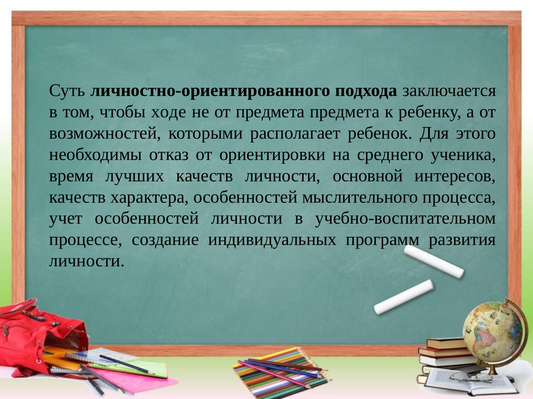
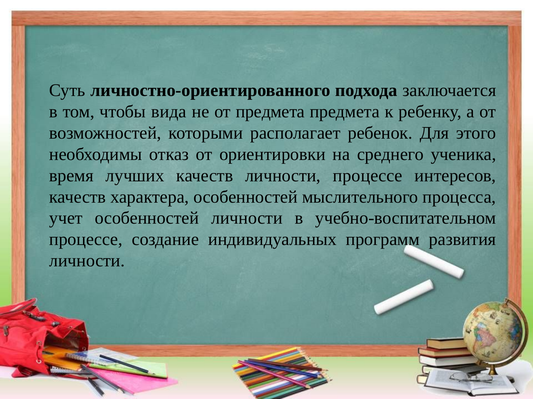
ходе: ходе -> вида
личности основной: основной -> процессе
